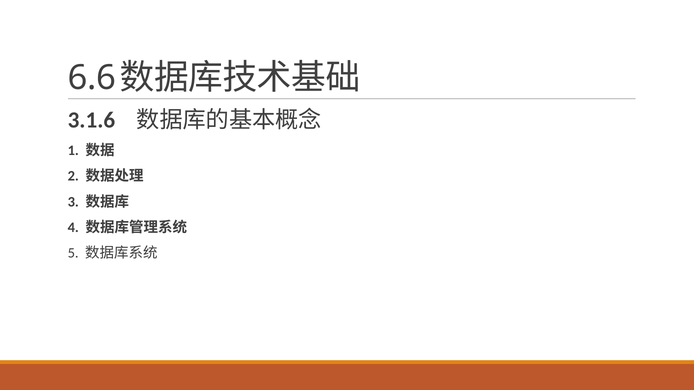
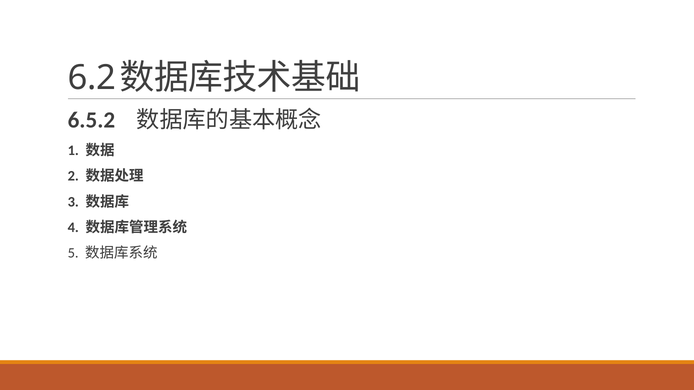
6.6: 6.6 -> 6.2
3.1.6: 3.1.6 -> 6.5.2
